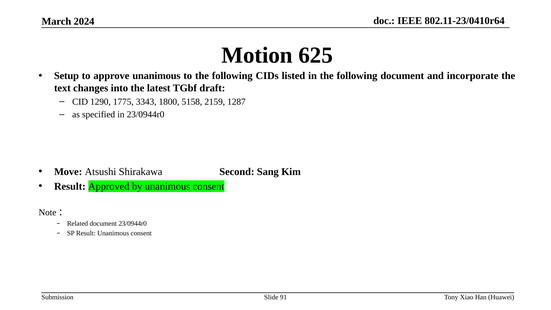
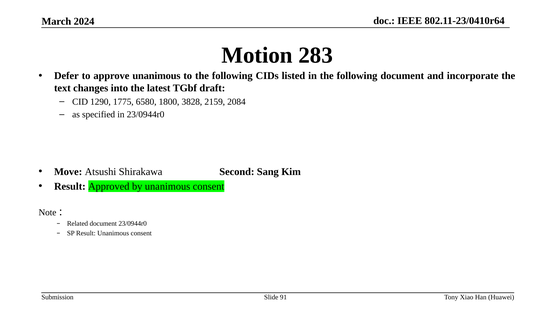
625: 625 -> 283
Setup: Setup -> Defer
3343: 3343 -> 6580
5158: 5158 -> 3828
1287: 1287 -> 2084
